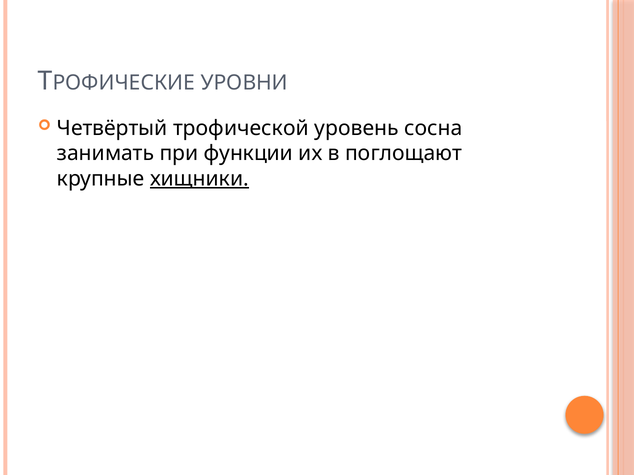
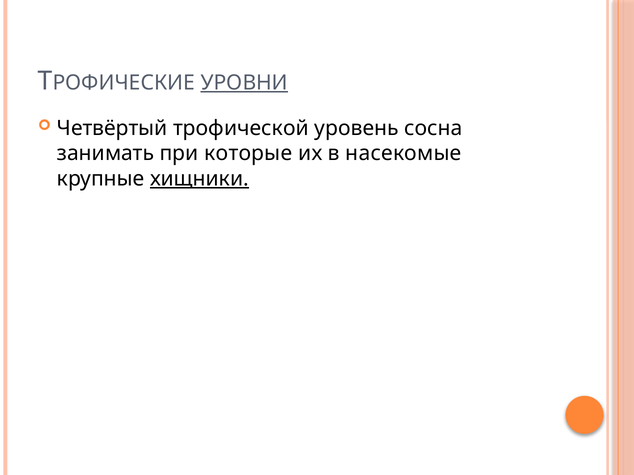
УРОВНИ underline: none -> present
функции: функции -> которые
поглощают: поглощают -> насекомые
